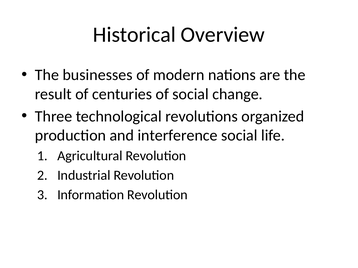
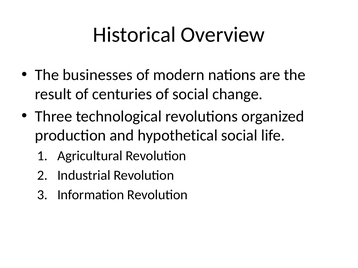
interference: interference -> hypothetical
